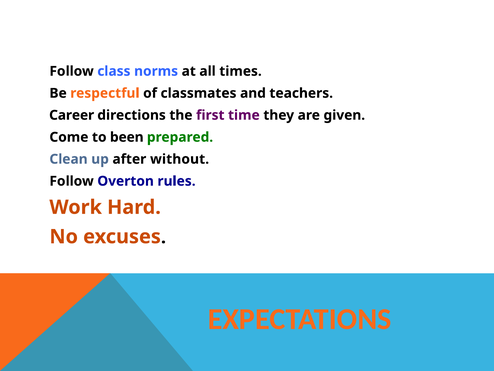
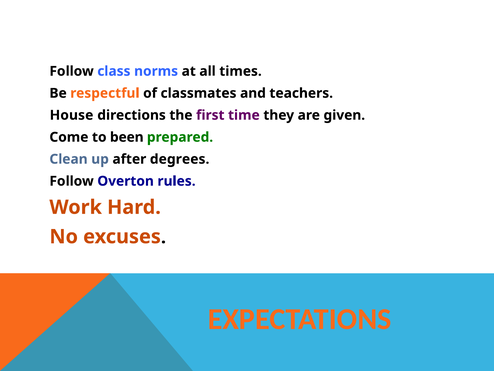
Career: Career -> House
without: without -> degrees
